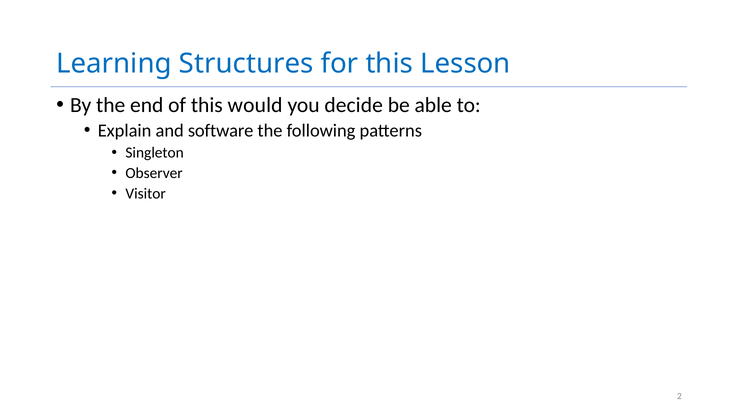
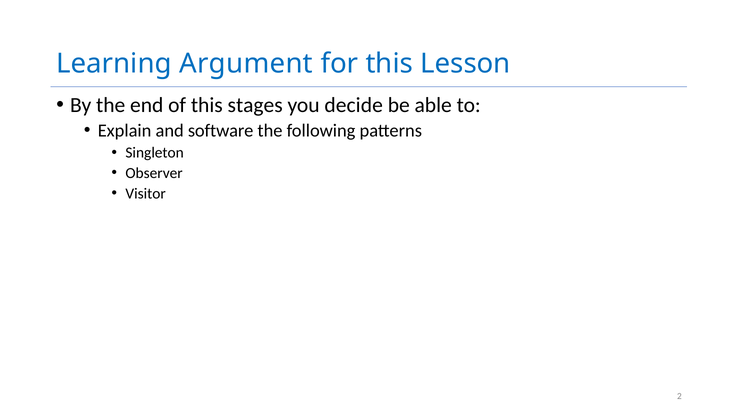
Structures: Structures -> Argument
would: would -> stages
